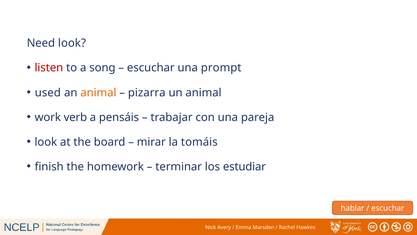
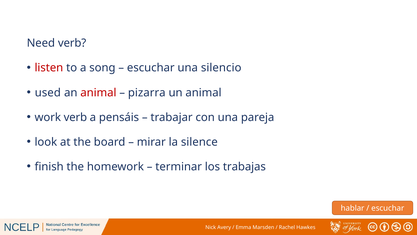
Need look: look -> verb
prompt: prompt -> silencio
animal at (98, 92) colour: orange -> red
tomáis: tomáis -> silence
estudiar: estudiar -> trabajas
